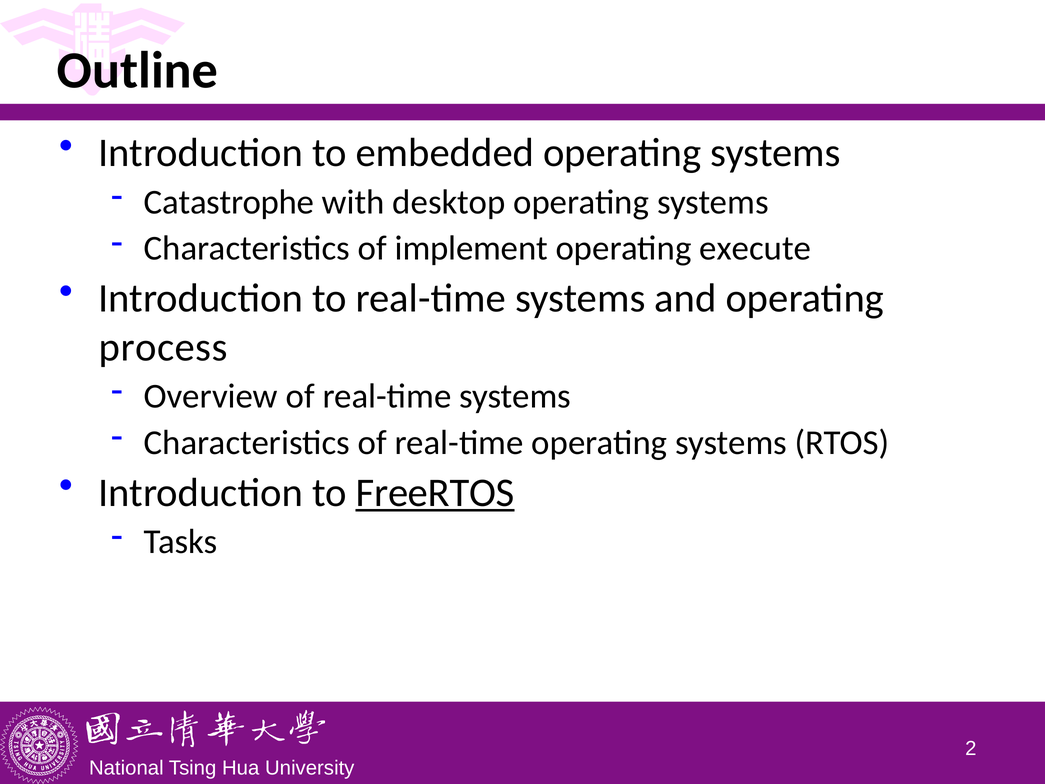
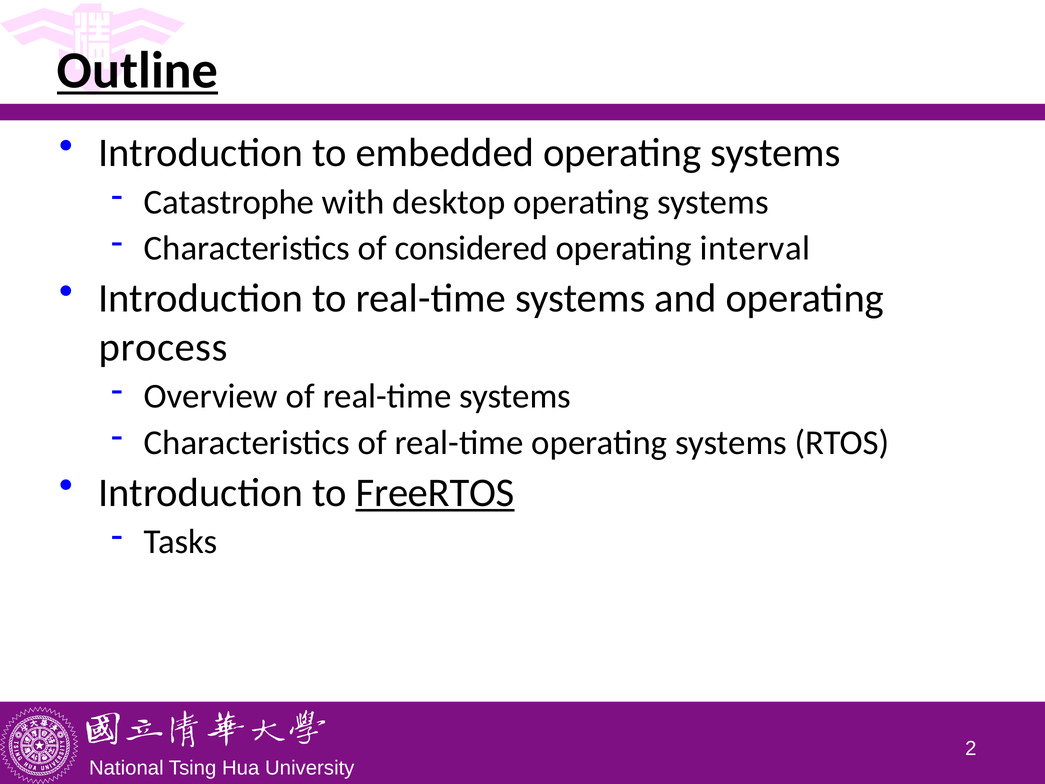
Outline underline: none -> present
implement: implement -> considered
execute: execute -> interval
